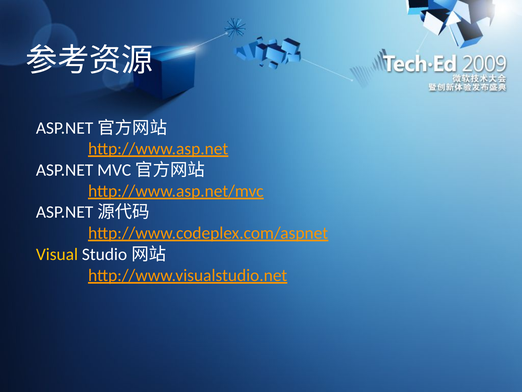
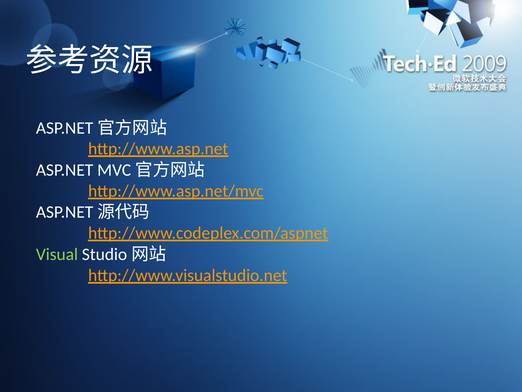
Visual colour: yellow -> light green
